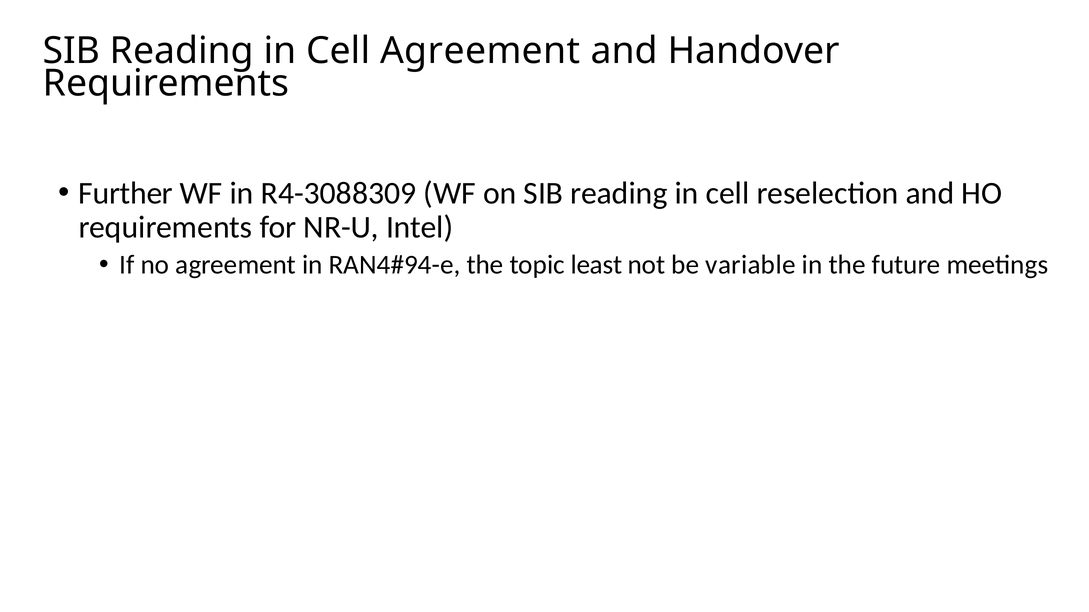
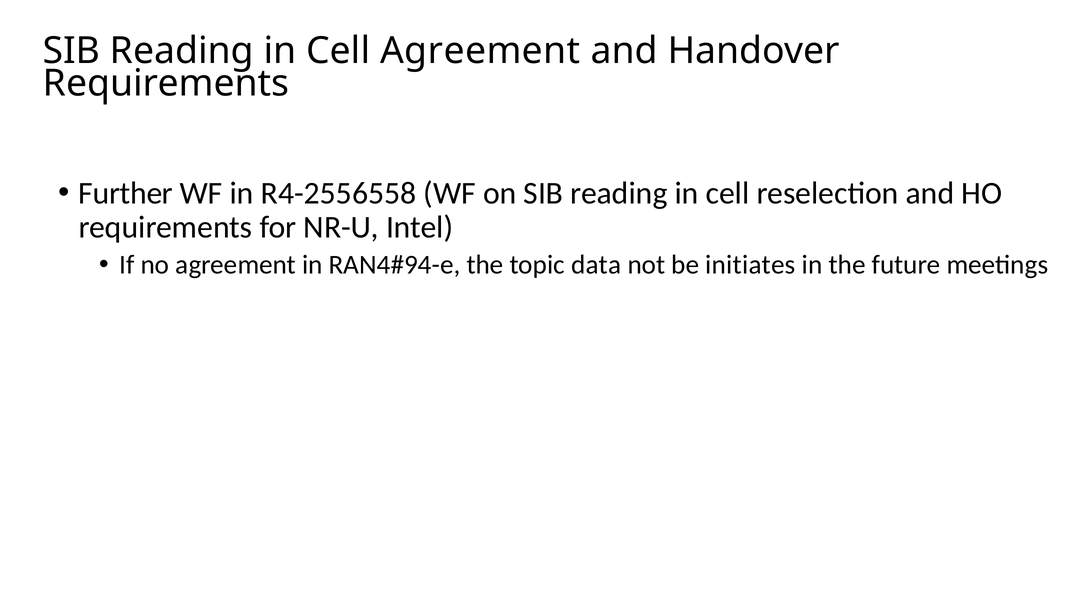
R4-3088309: R4-3088309 -> R4-2556558
least: least -> data
variable: variable -> initiates
